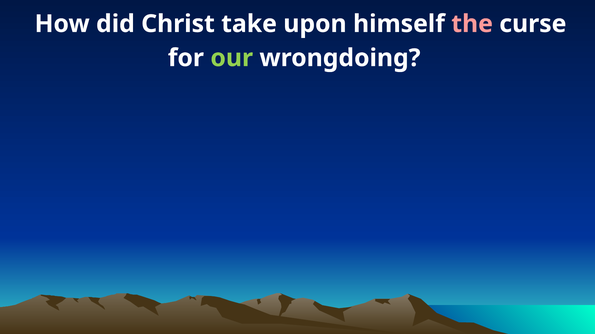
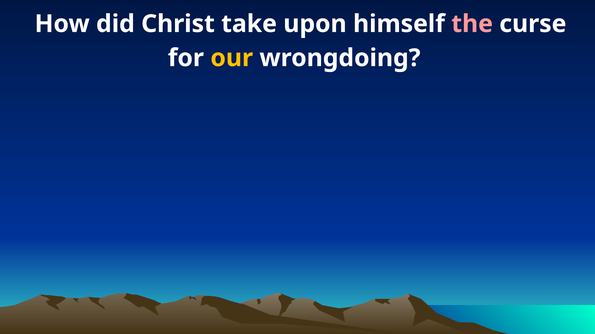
our colour: light green -> yellow
